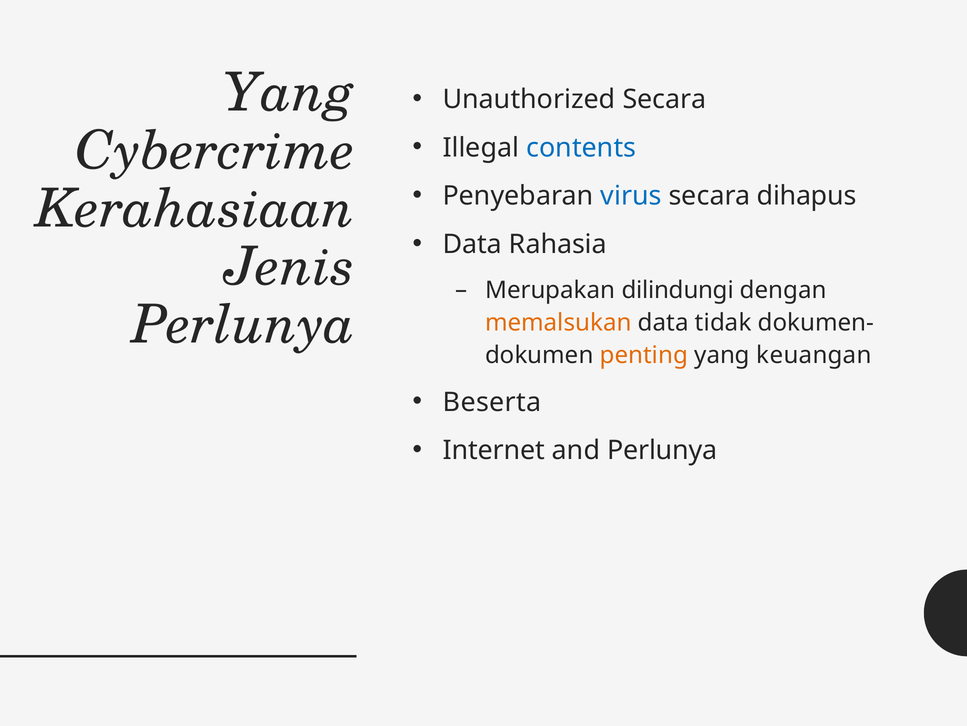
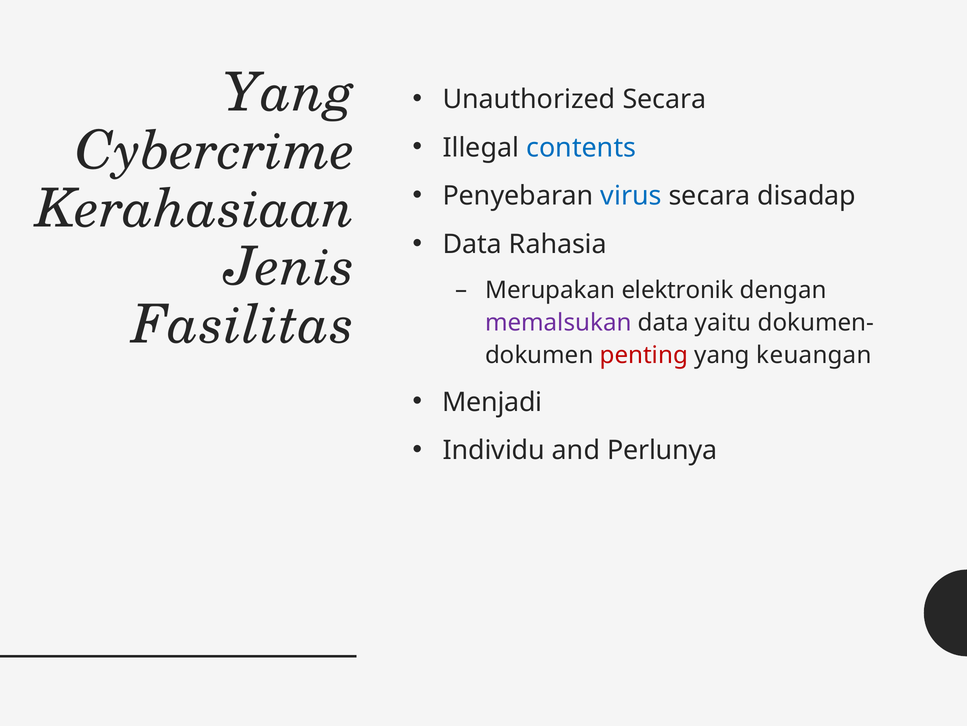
dihapus: dihapus -> disadap
dilindungi: dilindungi -> elektronik
Perlunya at (243, 325): Perlunya -> Fasilitas
memalsukan colour: orange -> purple
tidak: tidak -> yaitu
penting colour: orange -> red
Beserta: Beserta -> Menjadi
Internet: Internet -> Individu
